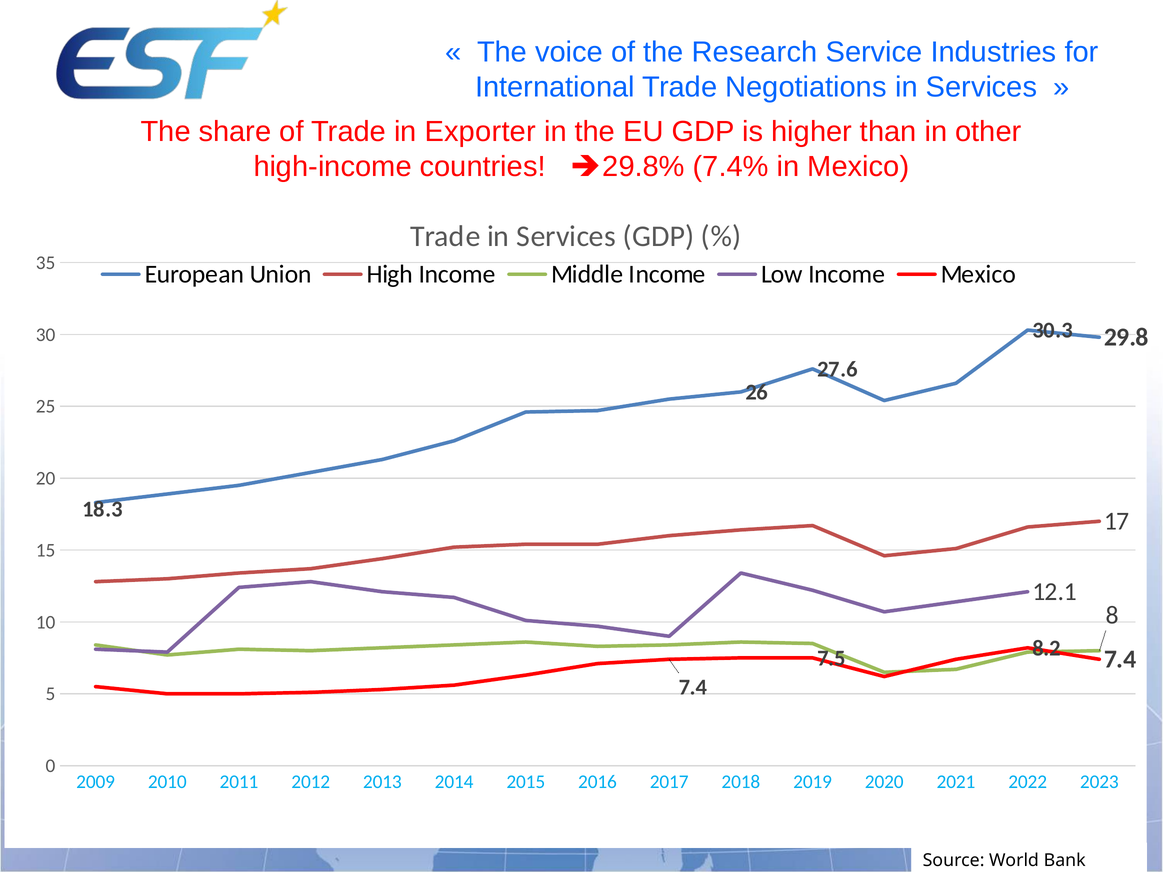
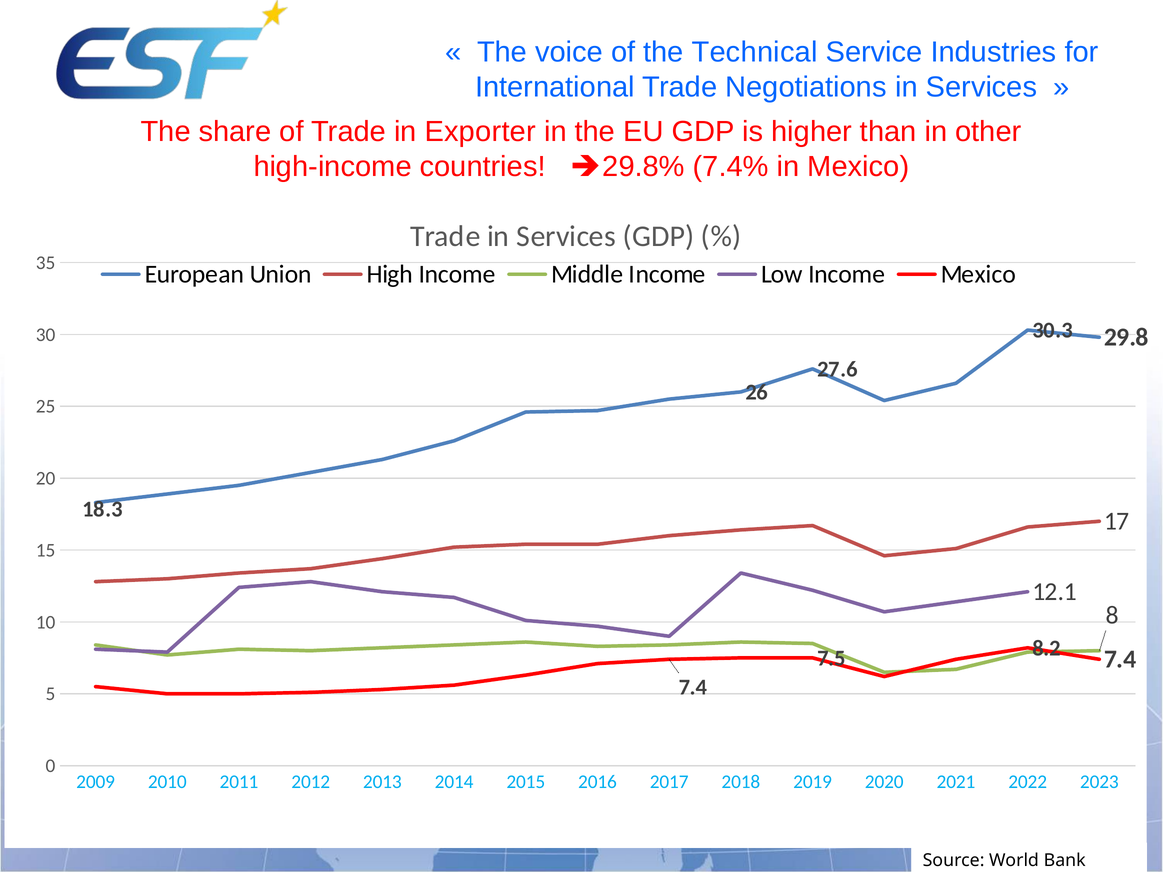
Research: Research -> Technical
